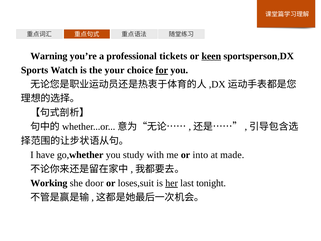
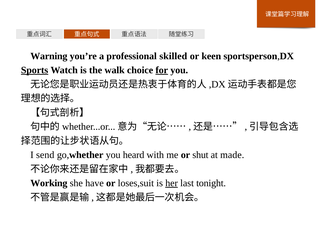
tickets: tickets -> skilled
keen underline: present -> none
Sports underline: none -> present
your: your -> walk
have: have -> send
study: study -> heard
into: into -> shut
door: door -> have
